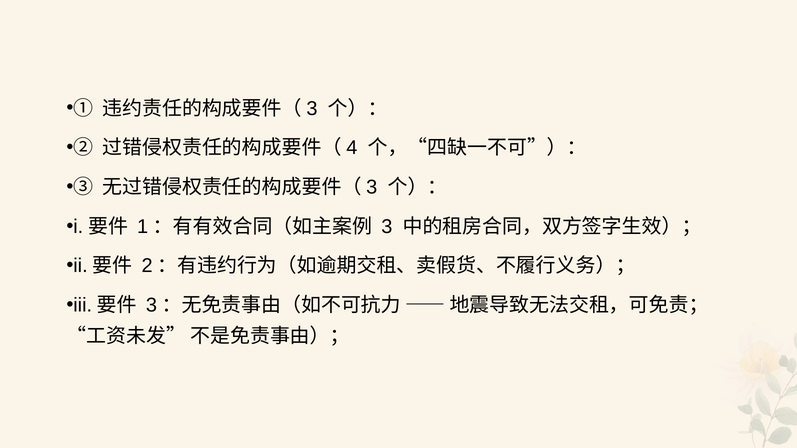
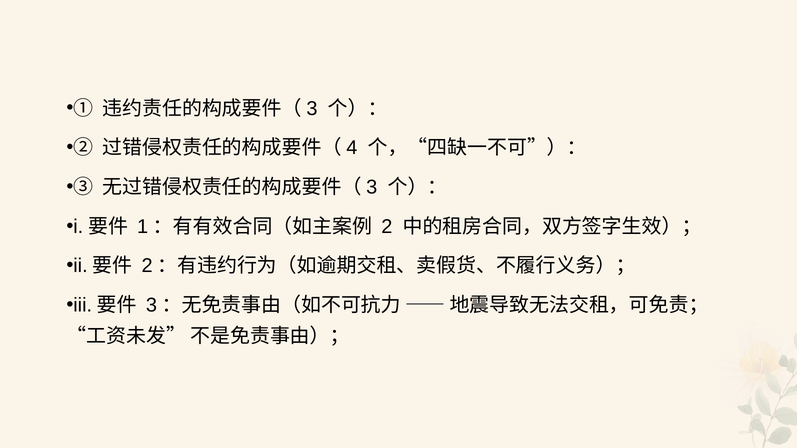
3: 3 -> 2
